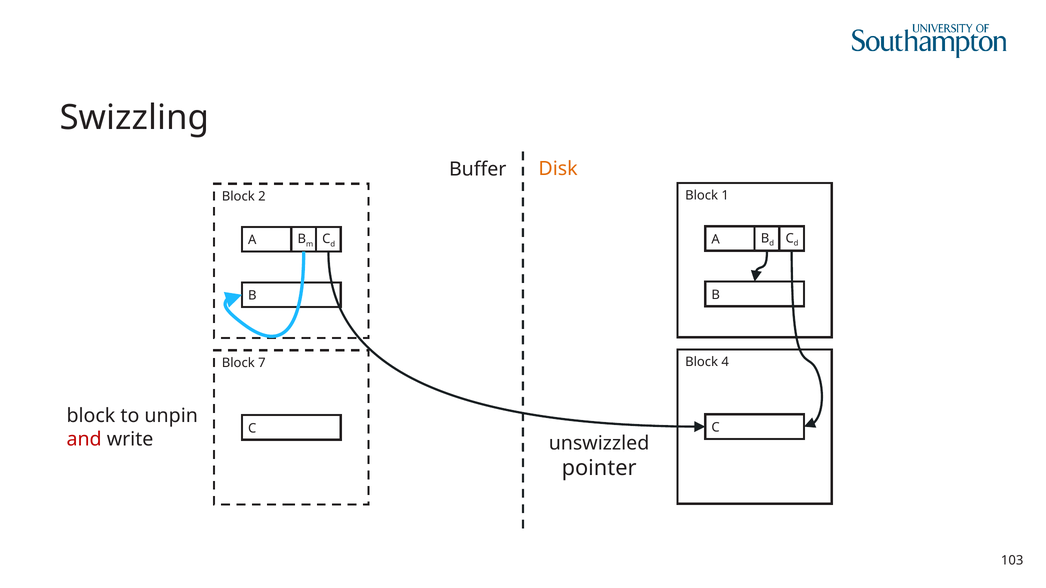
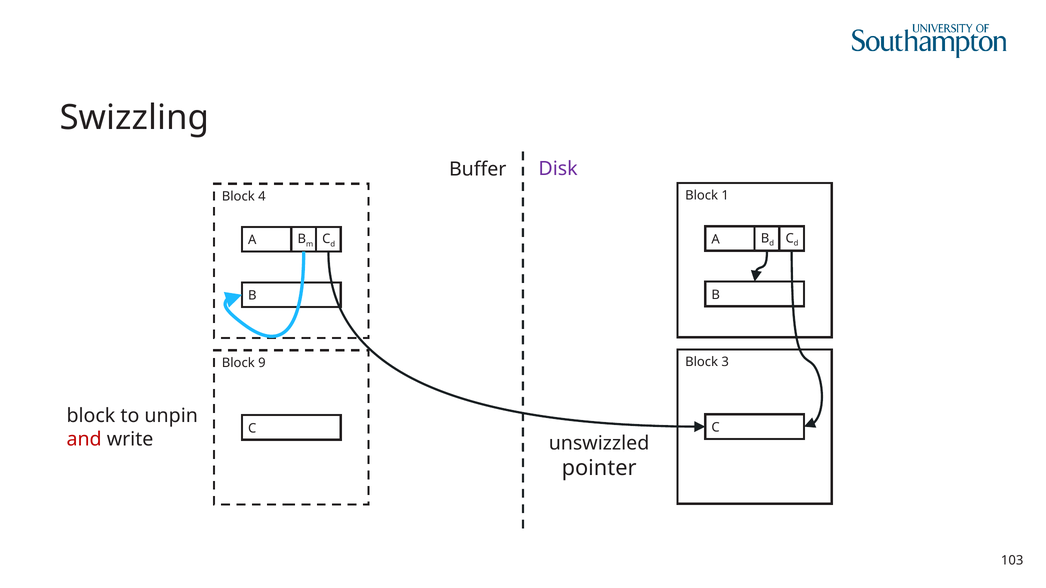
Disk colour: orange -> purple
2: 2 -> 4
4: 4 -> 3
7: 7 -> 9
